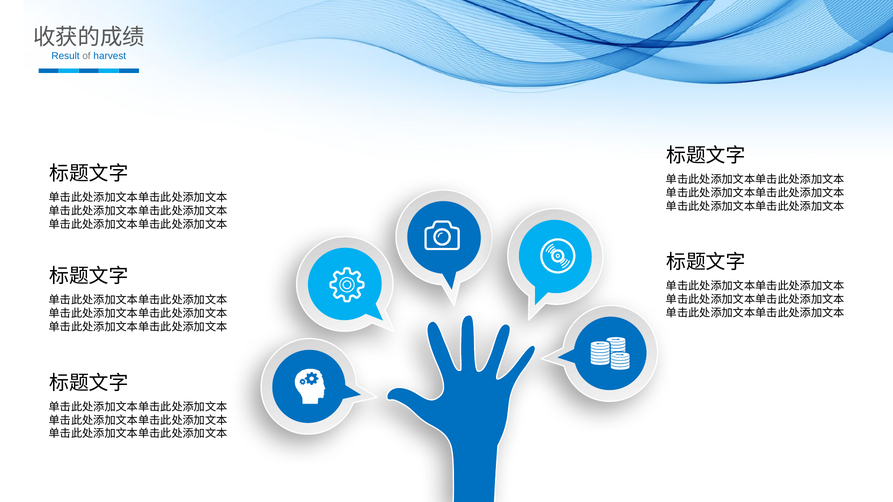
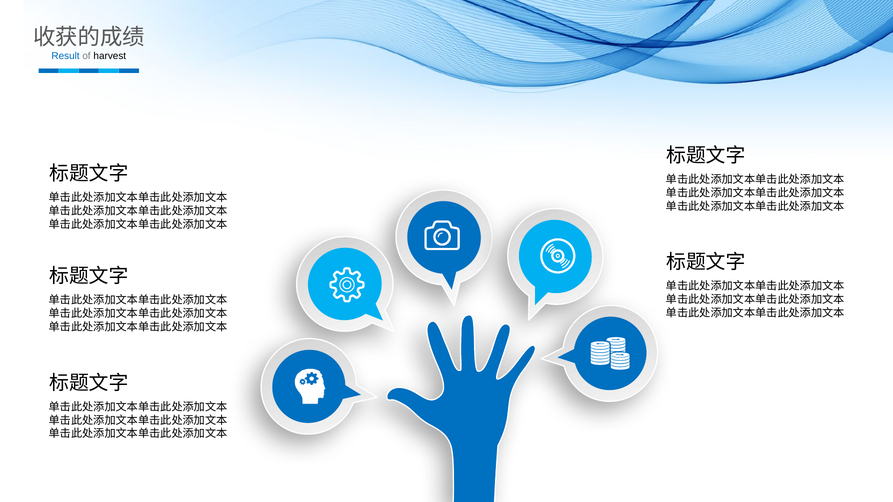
harvest colour: blue -> black
